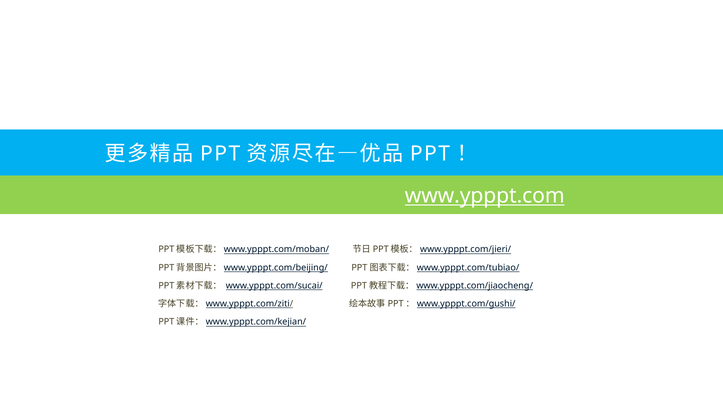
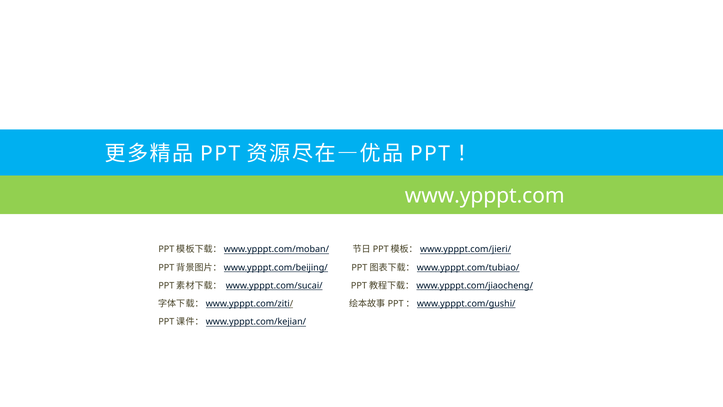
www.ypppt.com underline: present -> none
